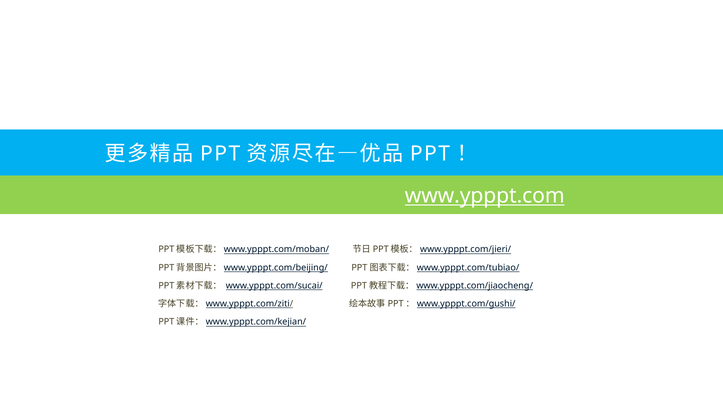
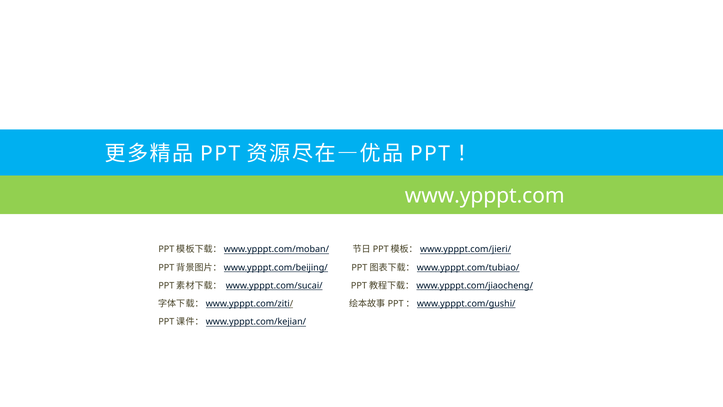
www.ypppt.com underline: present -> none
